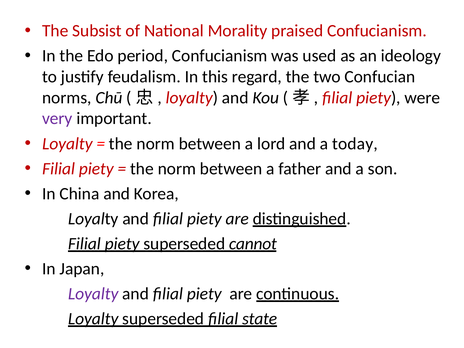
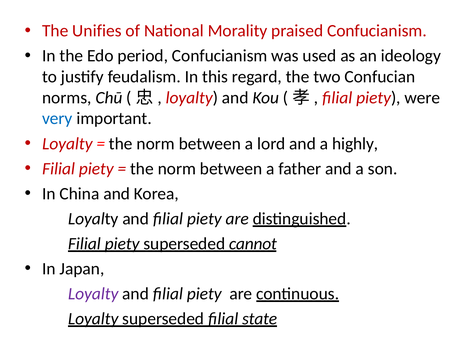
Subsist: Subsist -> Unifies
very colour: purple -> blue
today: today -> highly
